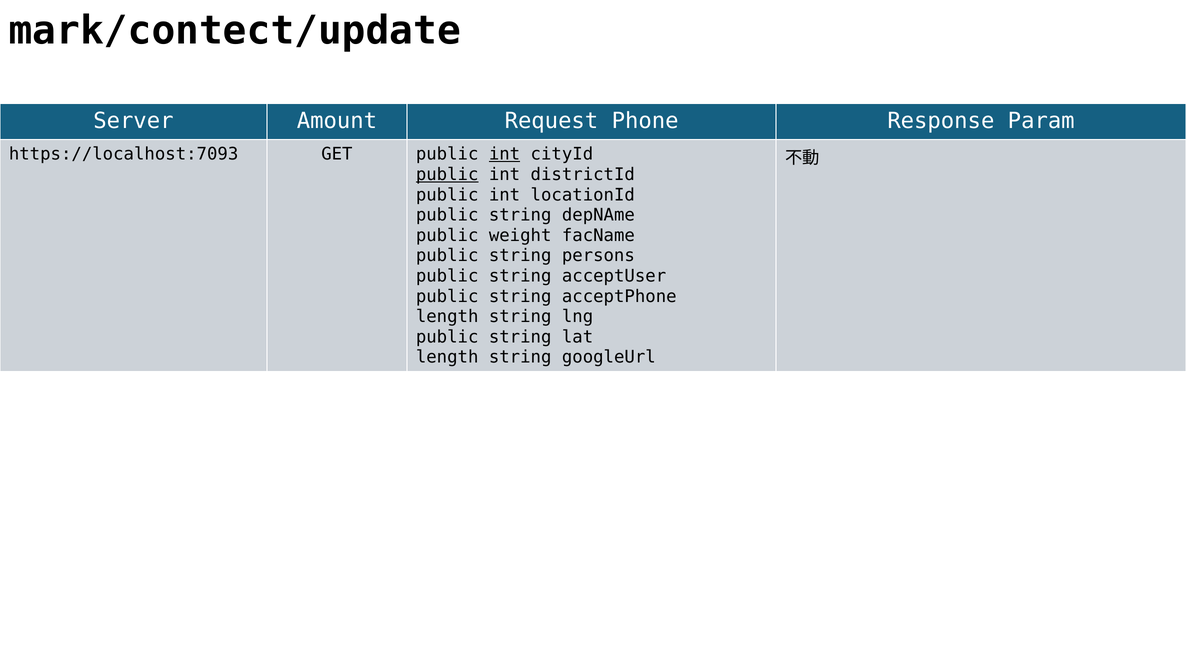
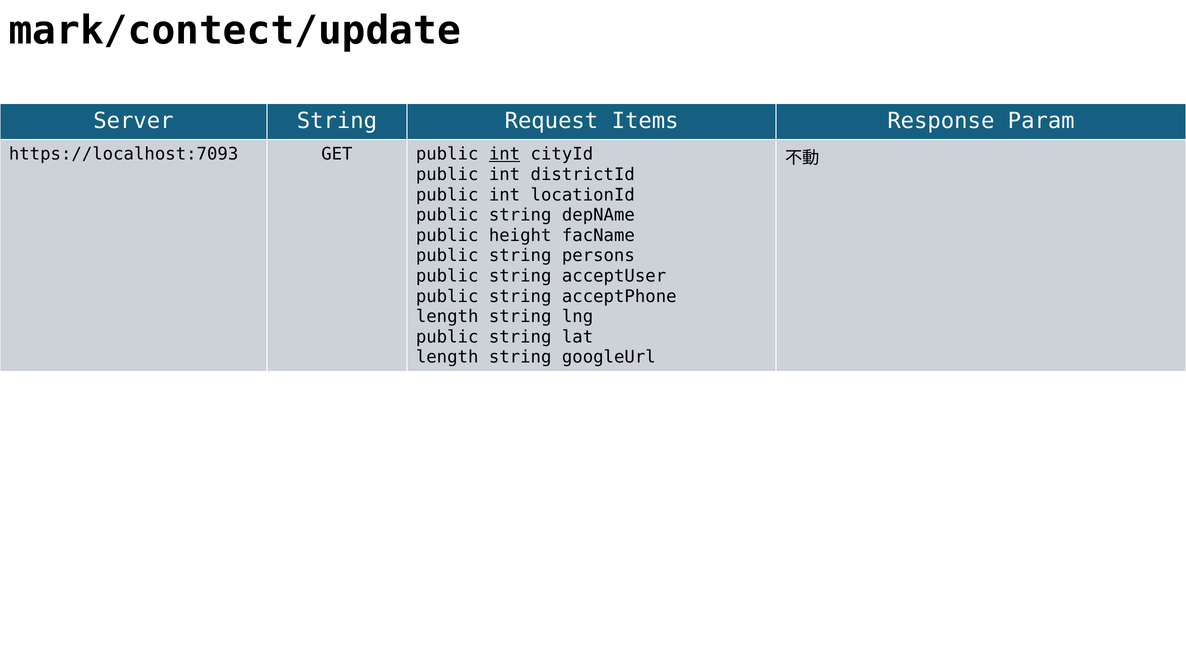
Server Amount: Amount -> String
Phone: Phone -> Items
public at (447, 175) underline: present -> none
weight: weight -> height
